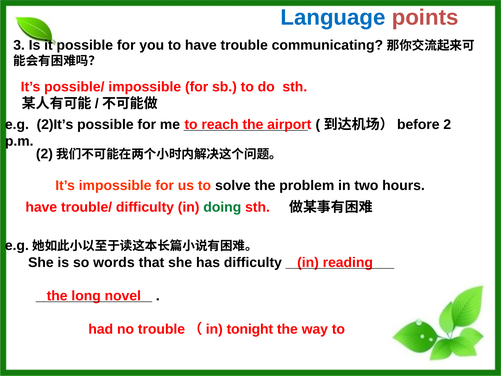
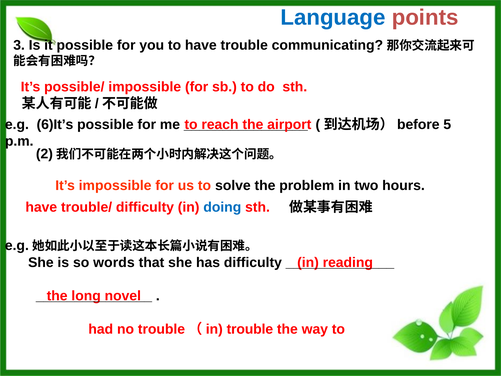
2)It’s: 2)It’s -> 6)It’s
2 at (447, 125): 2 -> 5
doing colour: green -> blue
trouble（in tonight: tonight -> trouble
